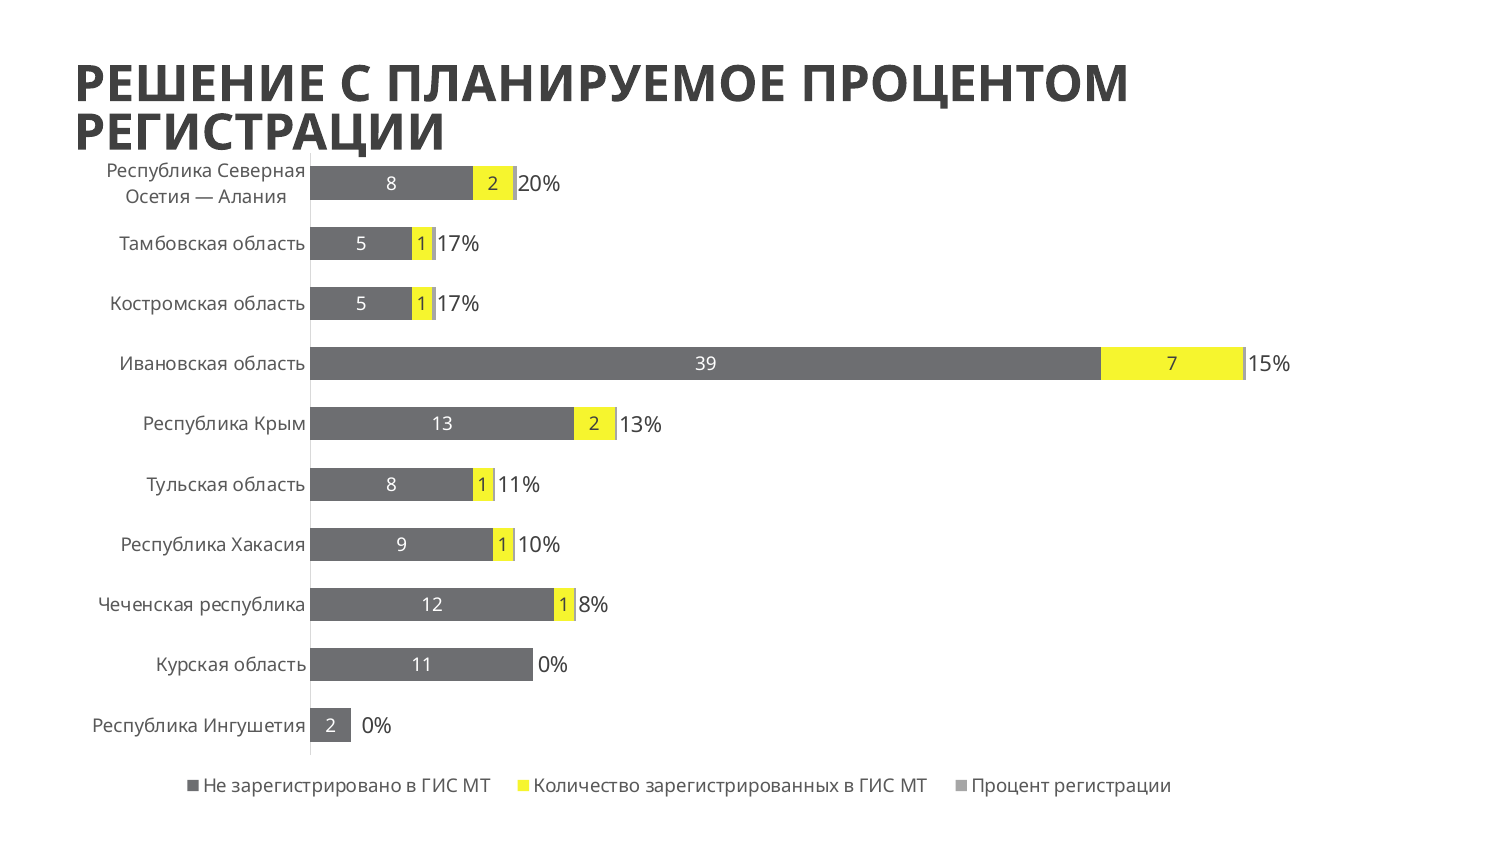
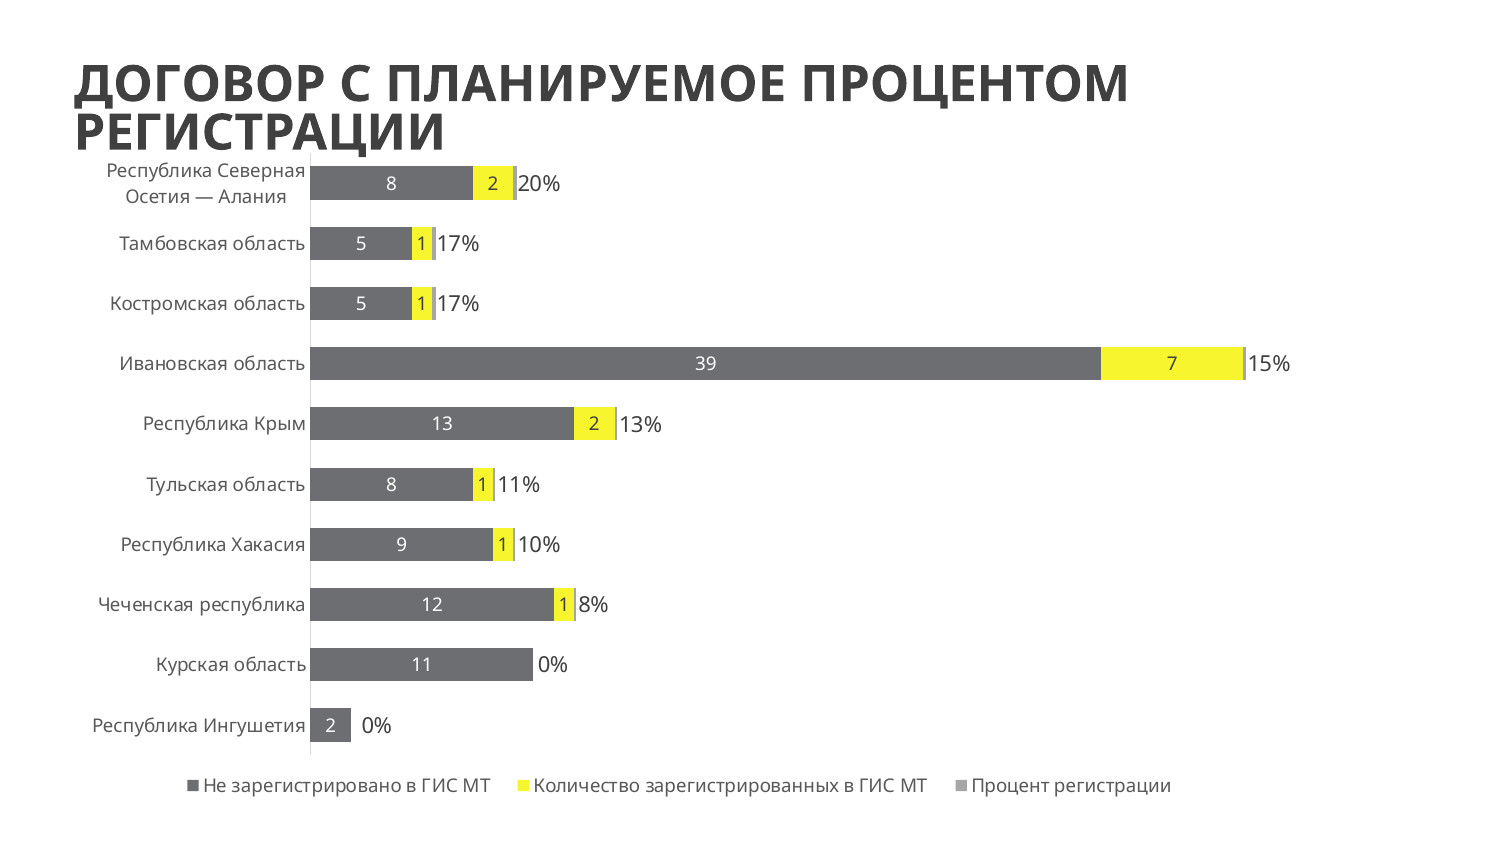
РЕШЕНИЕ: РЕШЕНИЕ -> ДОГОВОР
